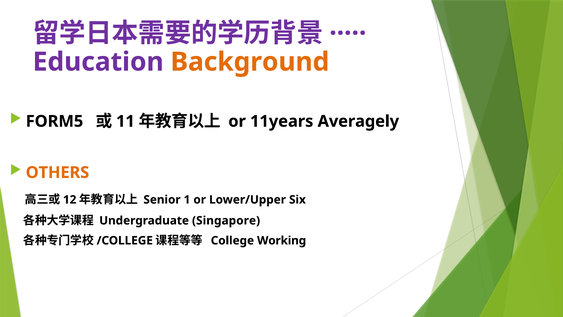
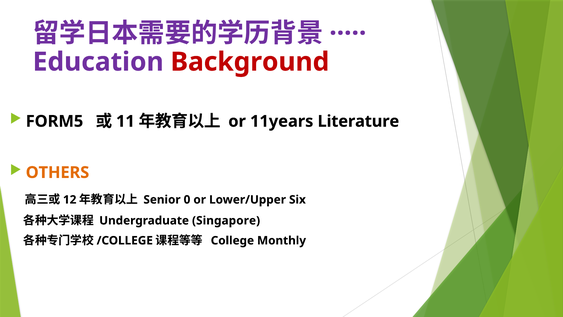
Background colour: orange -> red
Averagely: Averagely -> Literature
1: 1 -> 0
Working: Working -> Monthly
